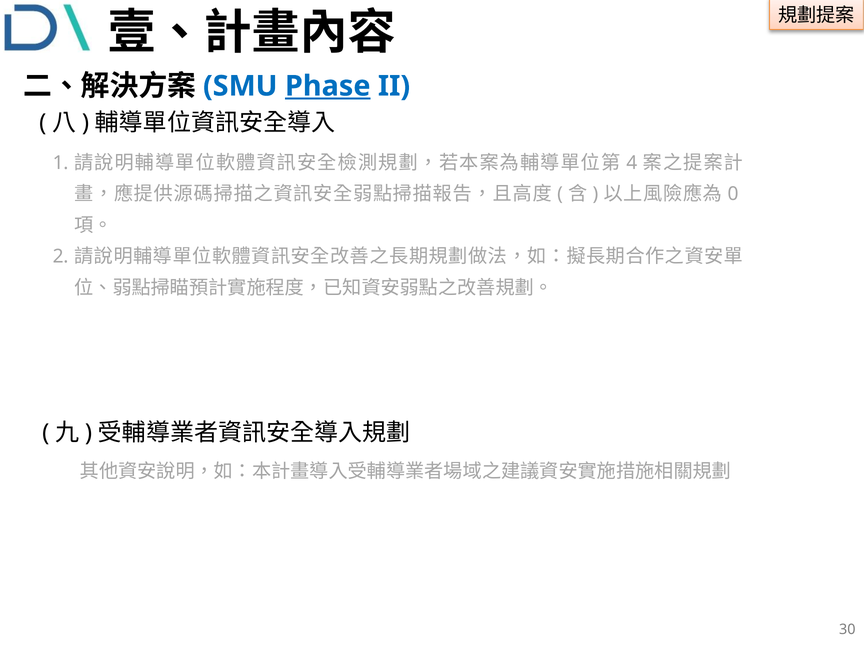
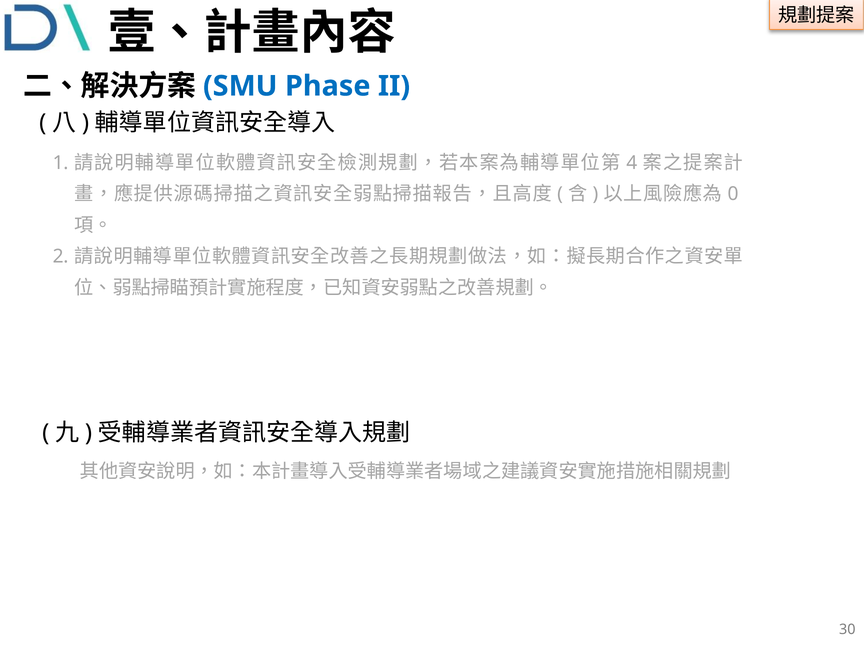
Phase underline: present -> none
